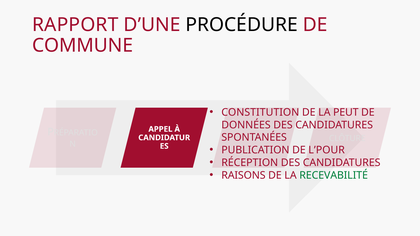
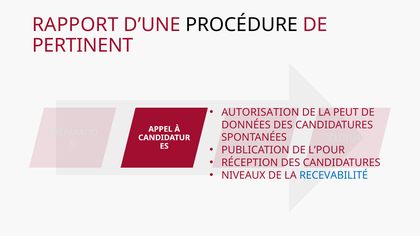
COMMUNE: COMMUNE -> PERTINENT
CONSTITUTION: CONSTITUTION -> AUTORISATION
RAISONS: RAISONS -> NIVEAUX
RECEVABILITÉ colour: green -> blue
